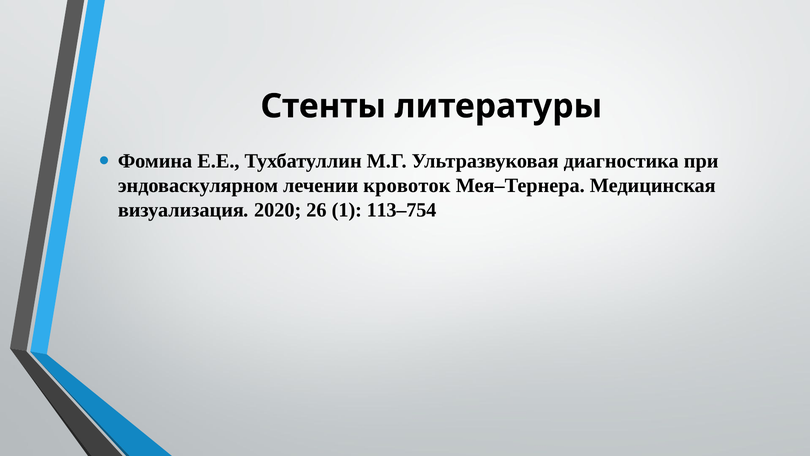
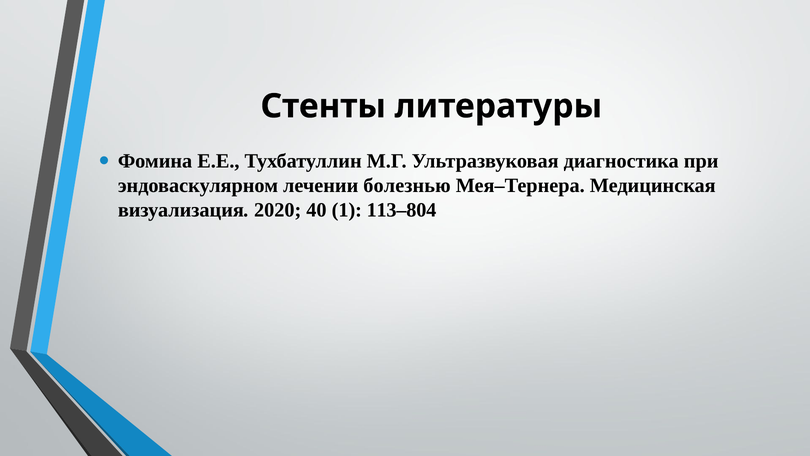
кровоток: кровоток -> болезнью
26: 26 -> 40
113–754: 113–754 -> 113–804
